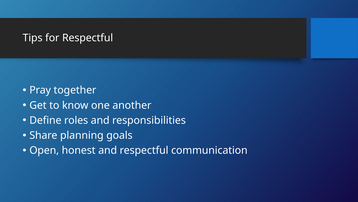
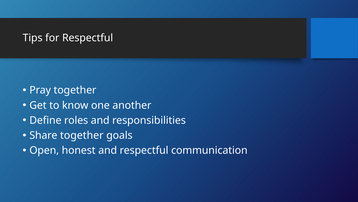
Share planning: planning -> together
